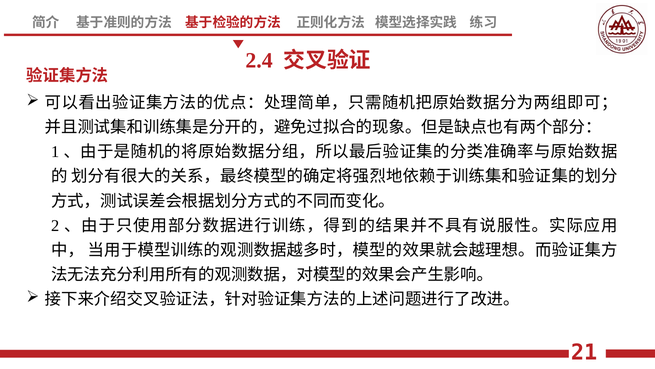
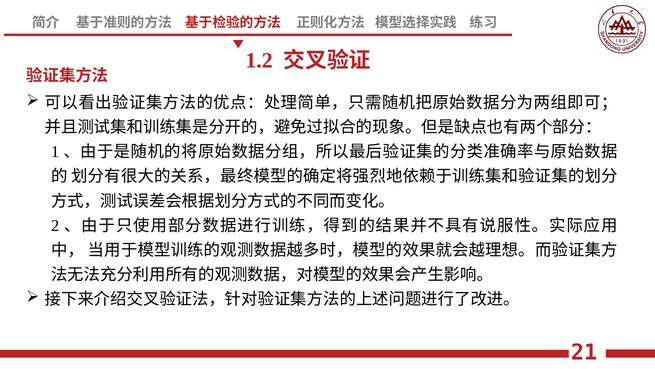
2.4: 2.4 -> 1.2
